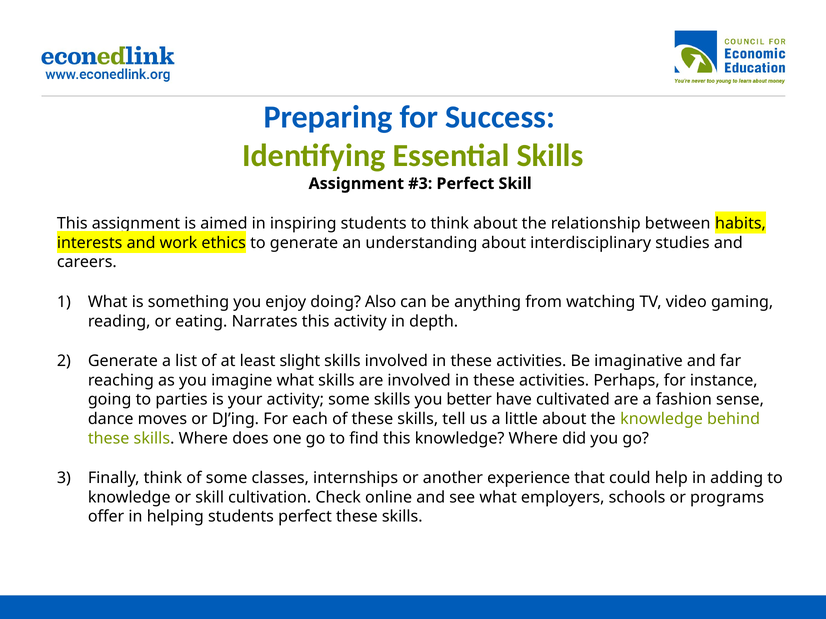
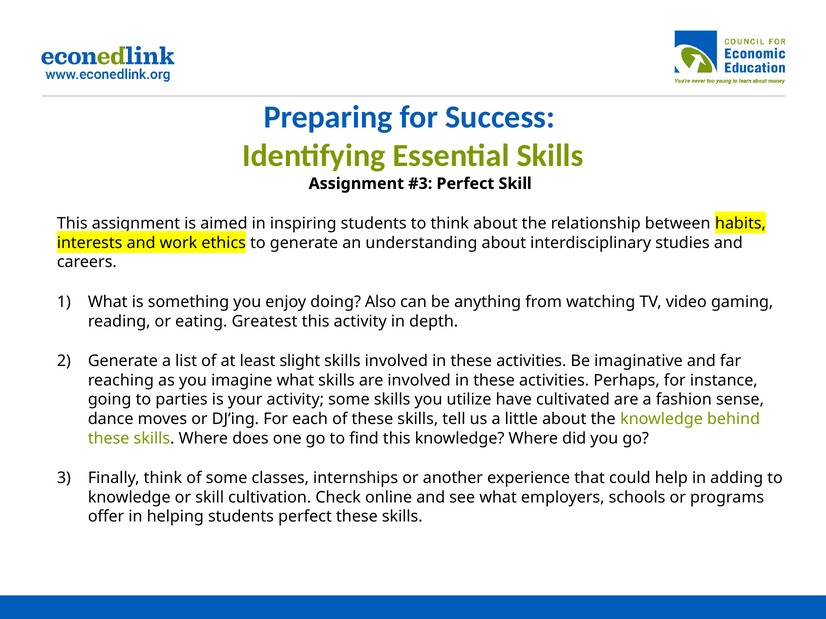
Narrates: Narrates -> Greatest
better: better -> utilize
